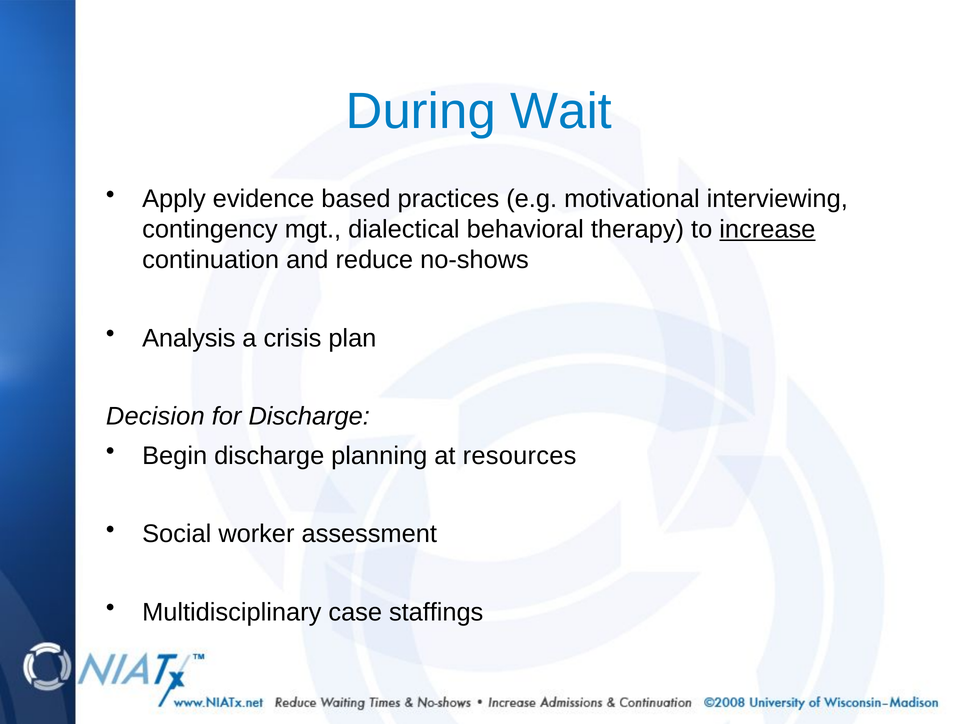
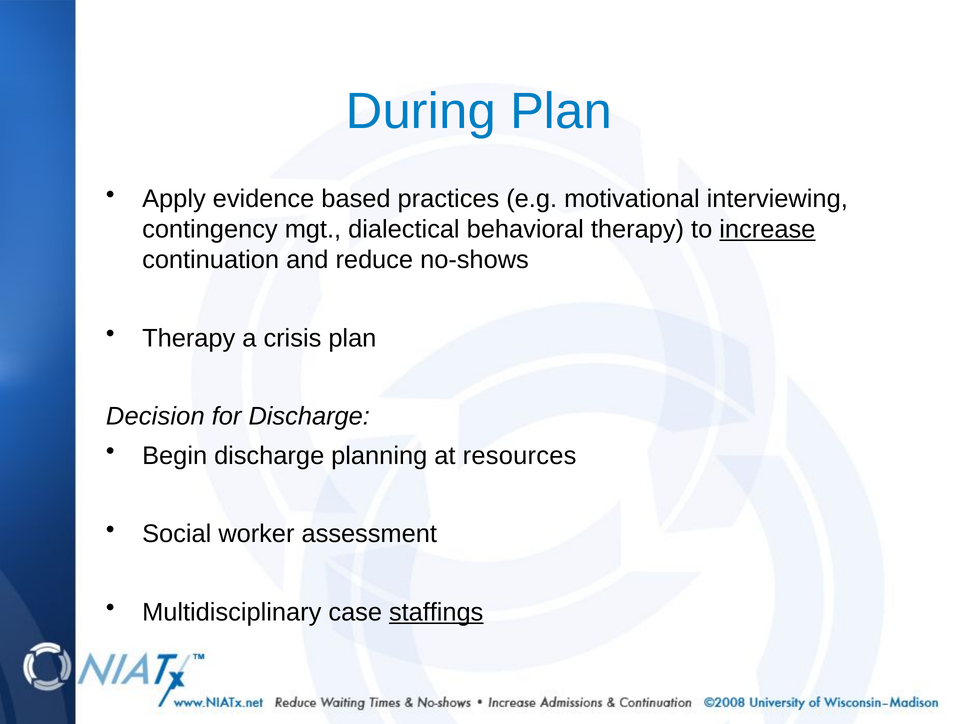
During Wait: Wait -> Plan
Analysis at (189, 338): Analysis -> Therapy
staffings underline: none -> present
